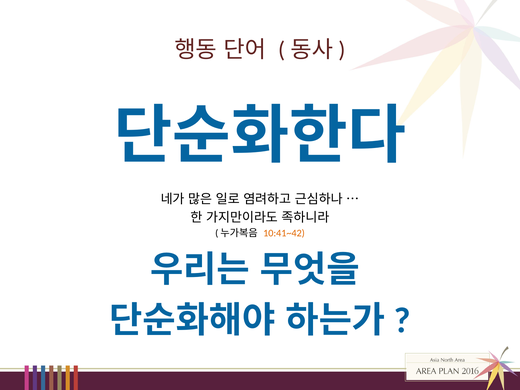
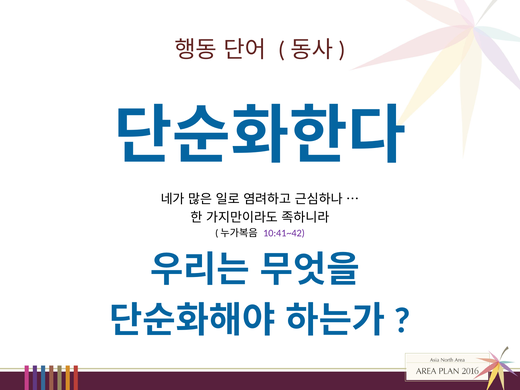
10:41~42 colour: orange -> purple
